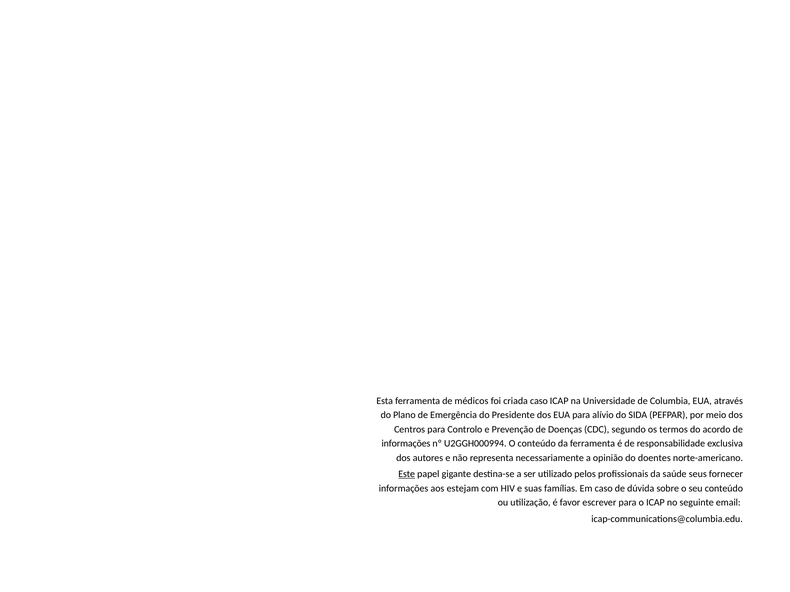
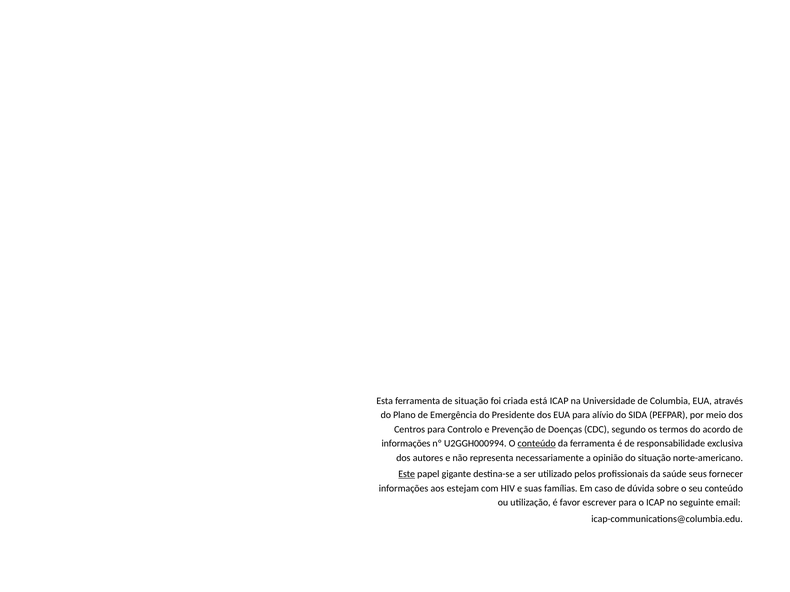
de médicos: médicos -> situação
criada caso: caso -> está
conteúdo at (537, 444) underline: none -> present
do doentes: doentes -> situação
